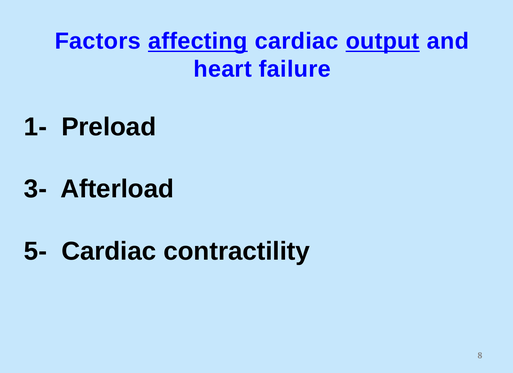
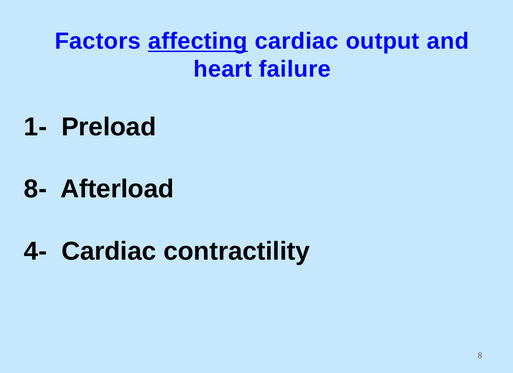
output underline: present -> none
3-: 3- -> 8-
5-: 5- -> 4-
